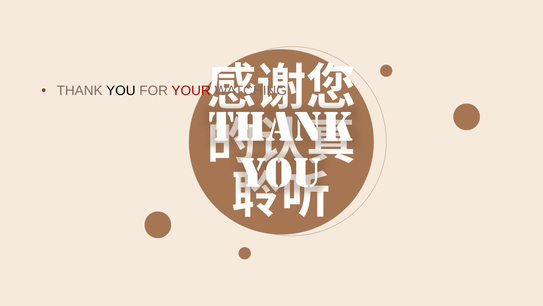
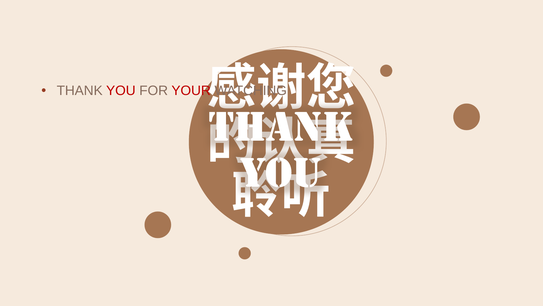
YOU colour: black -> red
